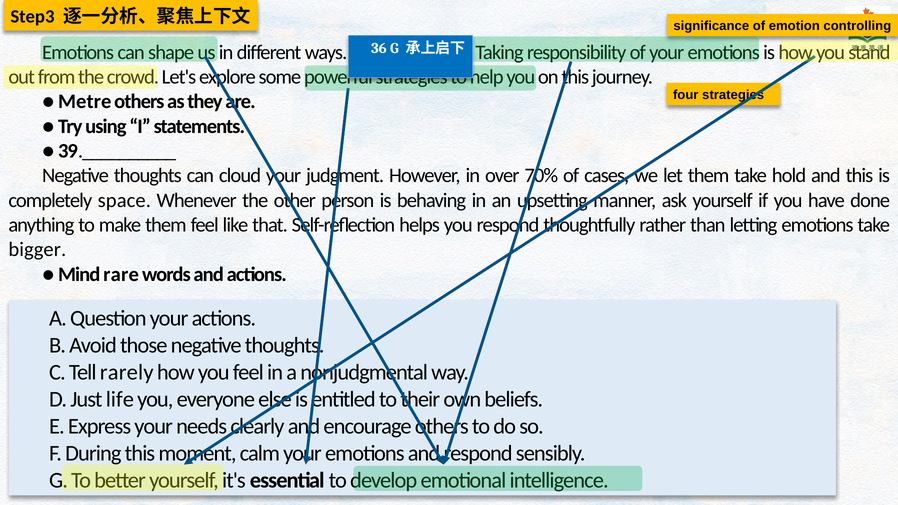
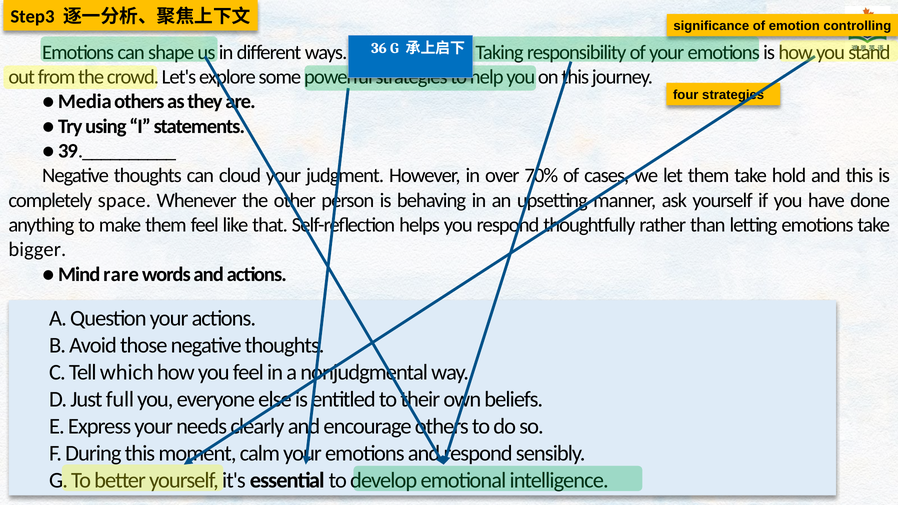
Metre: Metre -> Media
rarely: rarely -> which
life: life -> full
